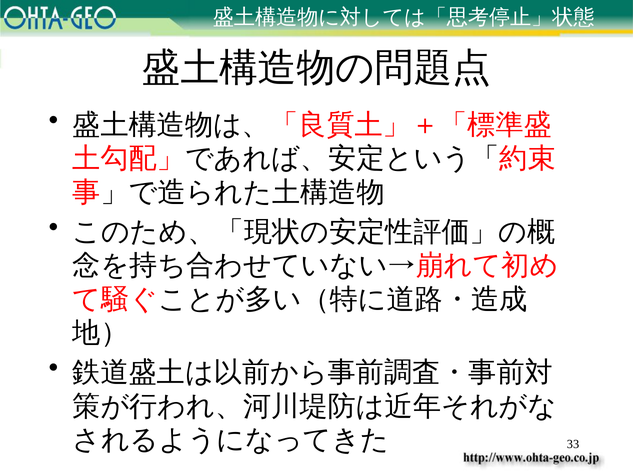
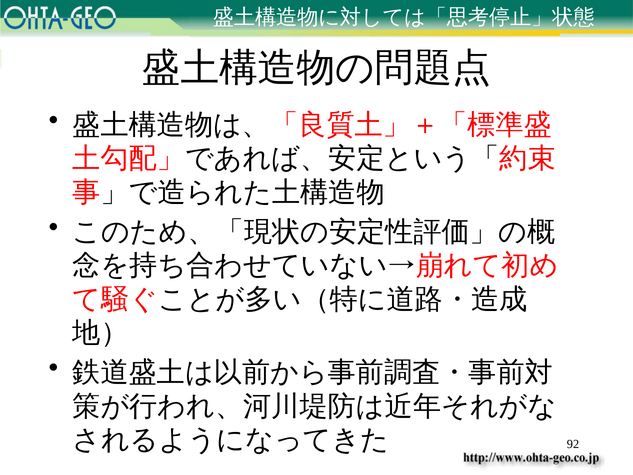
33: 33 -> 92
